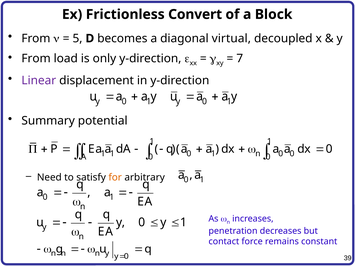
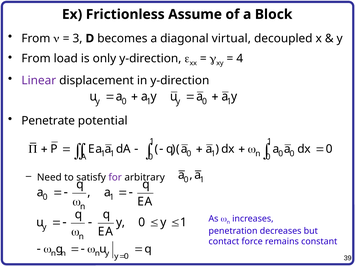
Convert: Convert -> Assume
5: 5 -> 3
7: 7 -> 4
Summary: Summary -> Penetrate
for colour: orange -> purple
